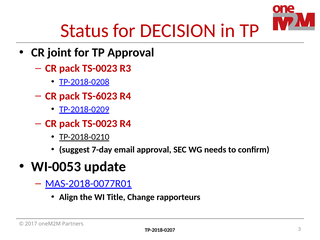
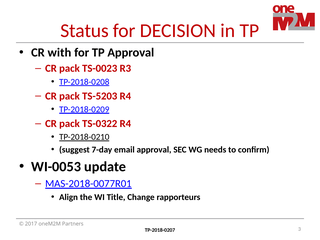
joint: joint -> with
TS-6023: TS-6023 -> TS-5203
TS-0023 at (100, 124): TS-0023 -> TS-0322
